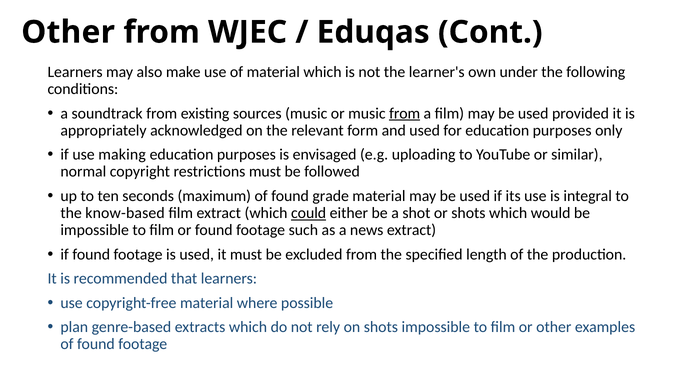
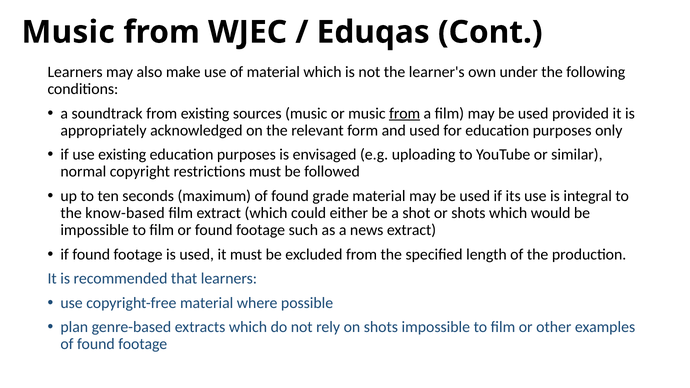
Other at (68, 32): Other -> Music
use making: making -> existing
could underline: present -> none
